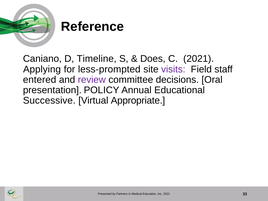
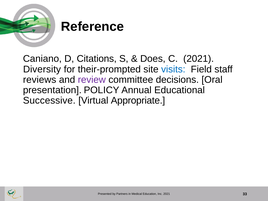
Timeline: Timeline -> Citations
Applying: Applying -> Diversity
less-prompted: less-prompted -> their-prompted
visits colour: purple -> blue
entered: entered -> reviews
